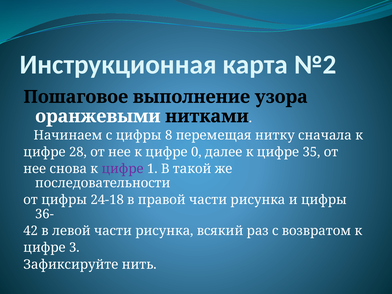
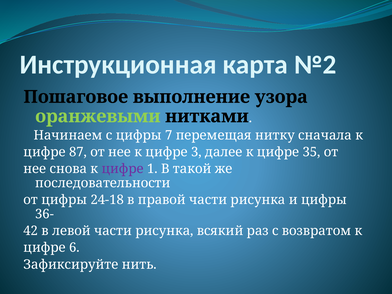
оранжевыми colour: white -> light green
8: 8 -> 7
28: 28 -> 87
0: 0 -> 3
3: 3 -> 6
